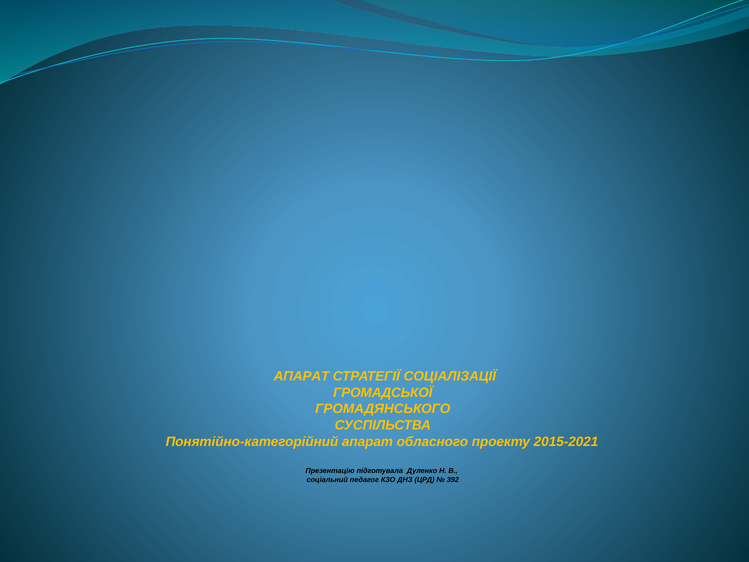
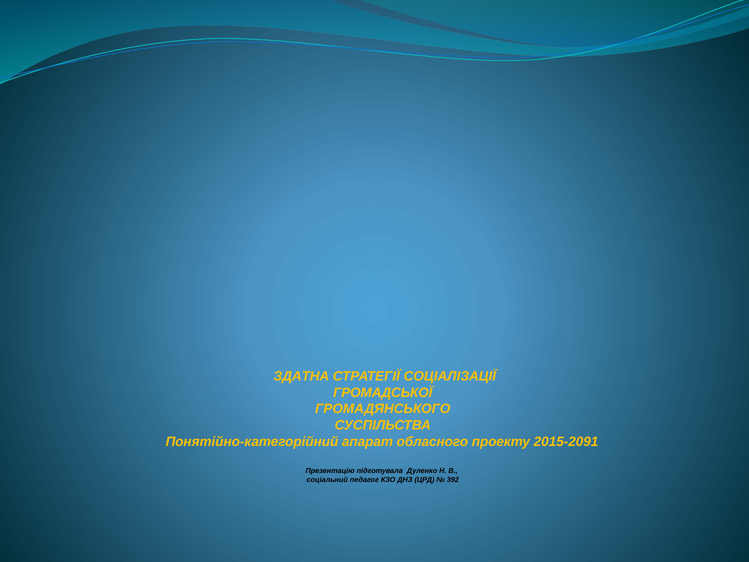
АПАРАТ at (301, 376): АПАРАТ -> ЗДАТНА
2015-2021: 2015-2021 -> 2015-2091
